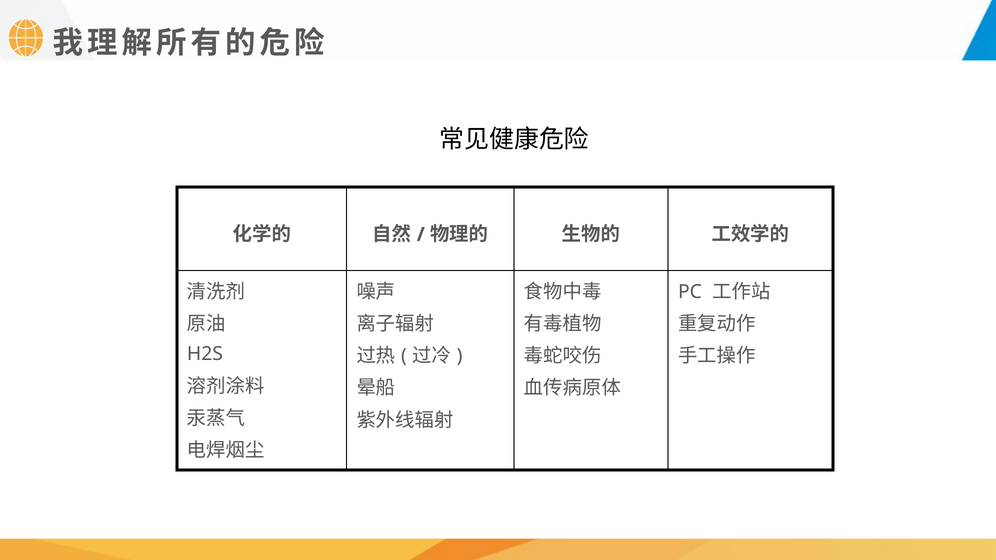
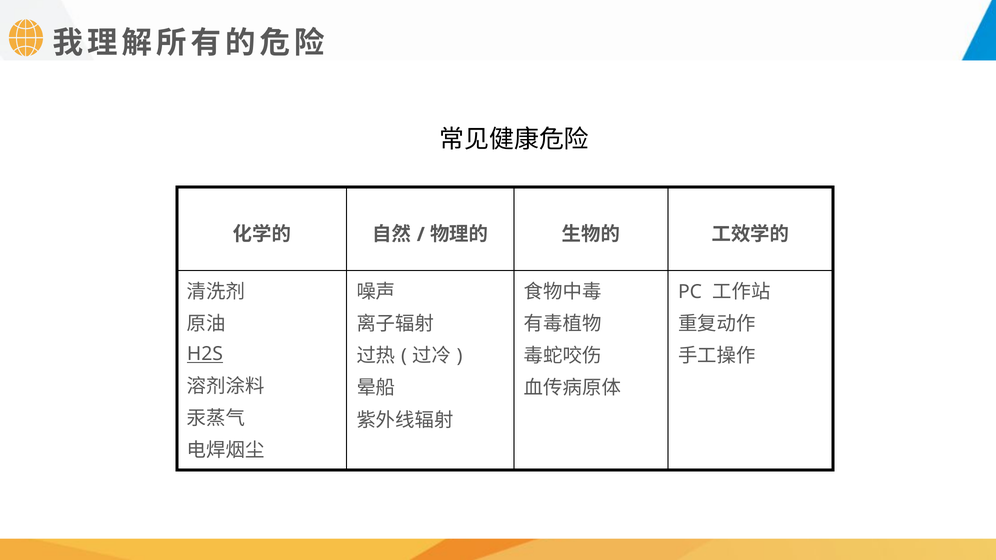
H2S underline: none -> present
